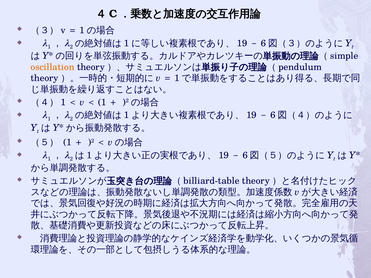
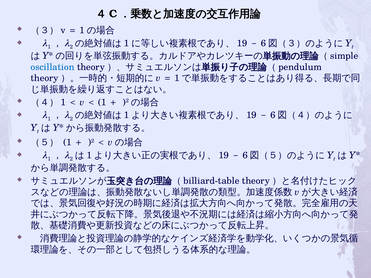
oscillation colour: orange -> blue
